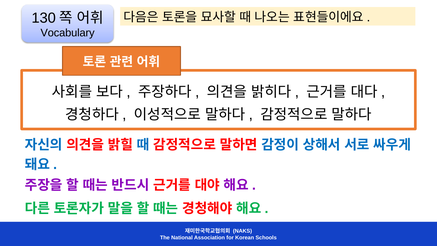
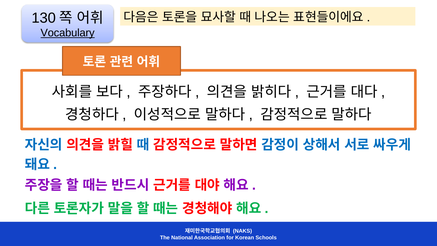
Vocabulary underline: none -> present
